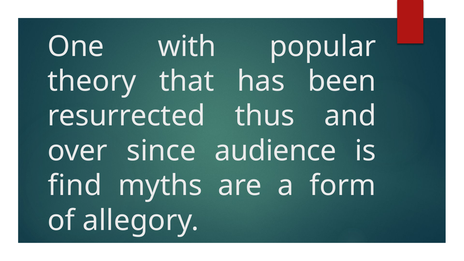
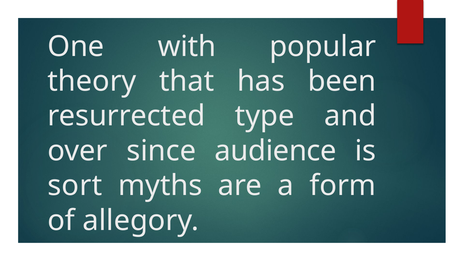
thus: thus -> type
find: find -> sort
